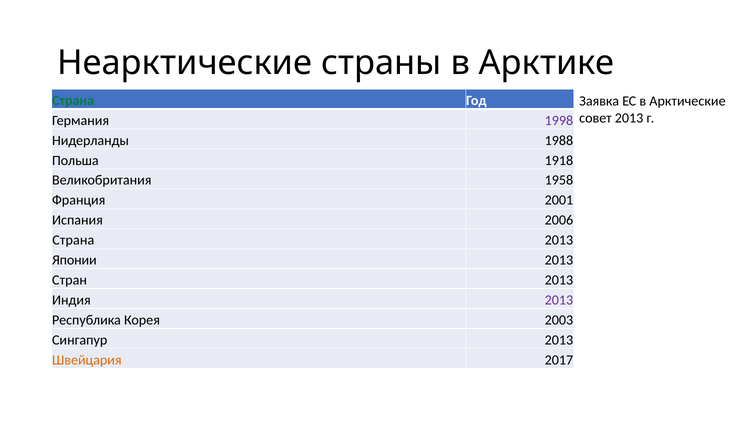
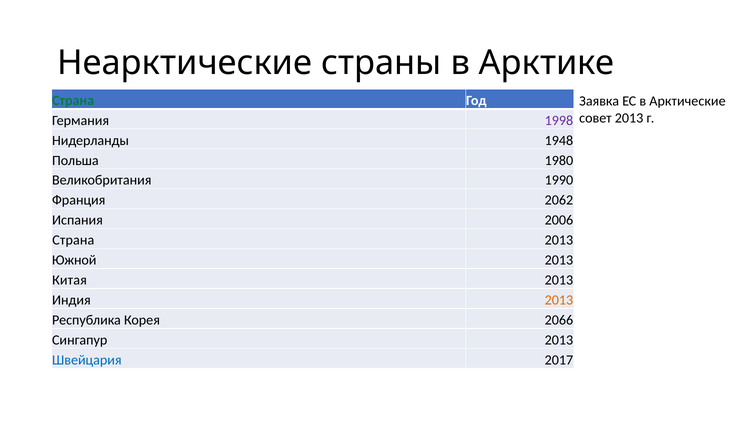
1988: 1988 -> 1948
1918: 1918 -> 1980
1958: 1958 -> 1990
2001: 2001 -> 2062
Японии: Японии -> Южной
Стран: Стран -> Китая
2013 at (559, 300) colour: purple -> orange
2003: 2003 -> 2066
Швейцария colour: orange -> blue
